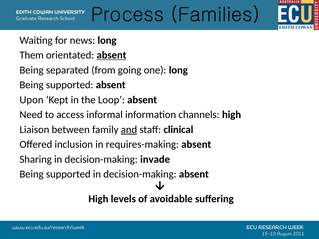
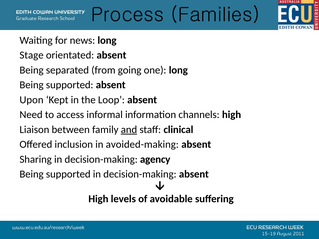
Them: Them -> Stage
absent at (111, 55) underline: present -> none
requires-making: requires-making -> avoided-making
invade: invade -> agency
